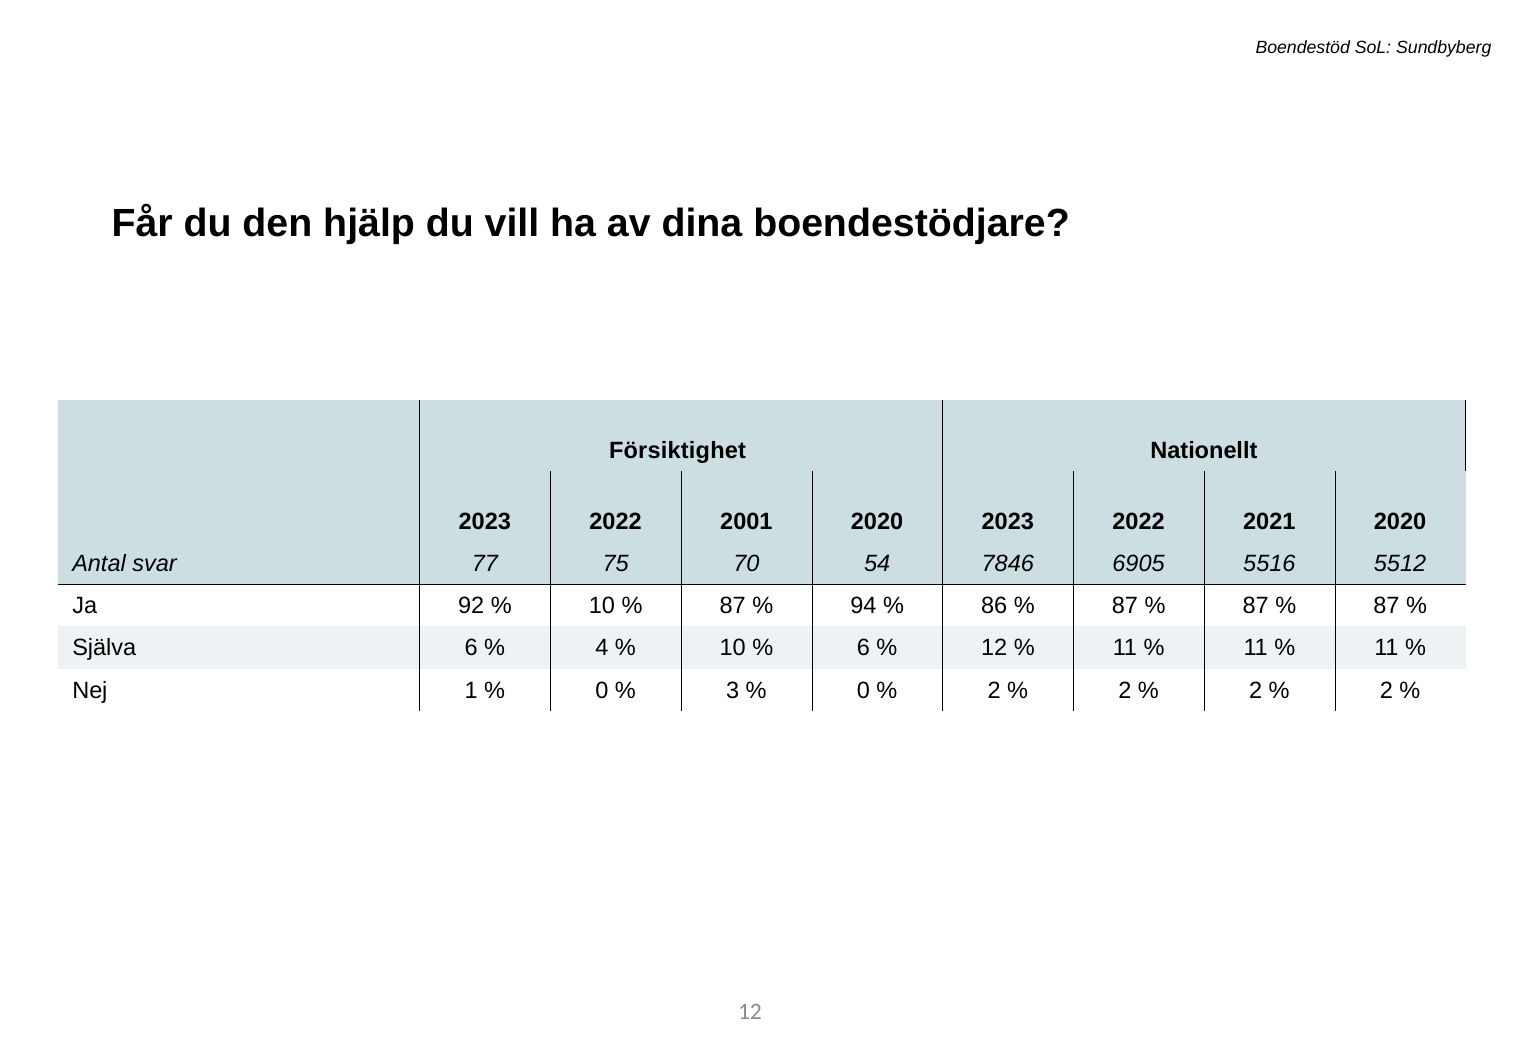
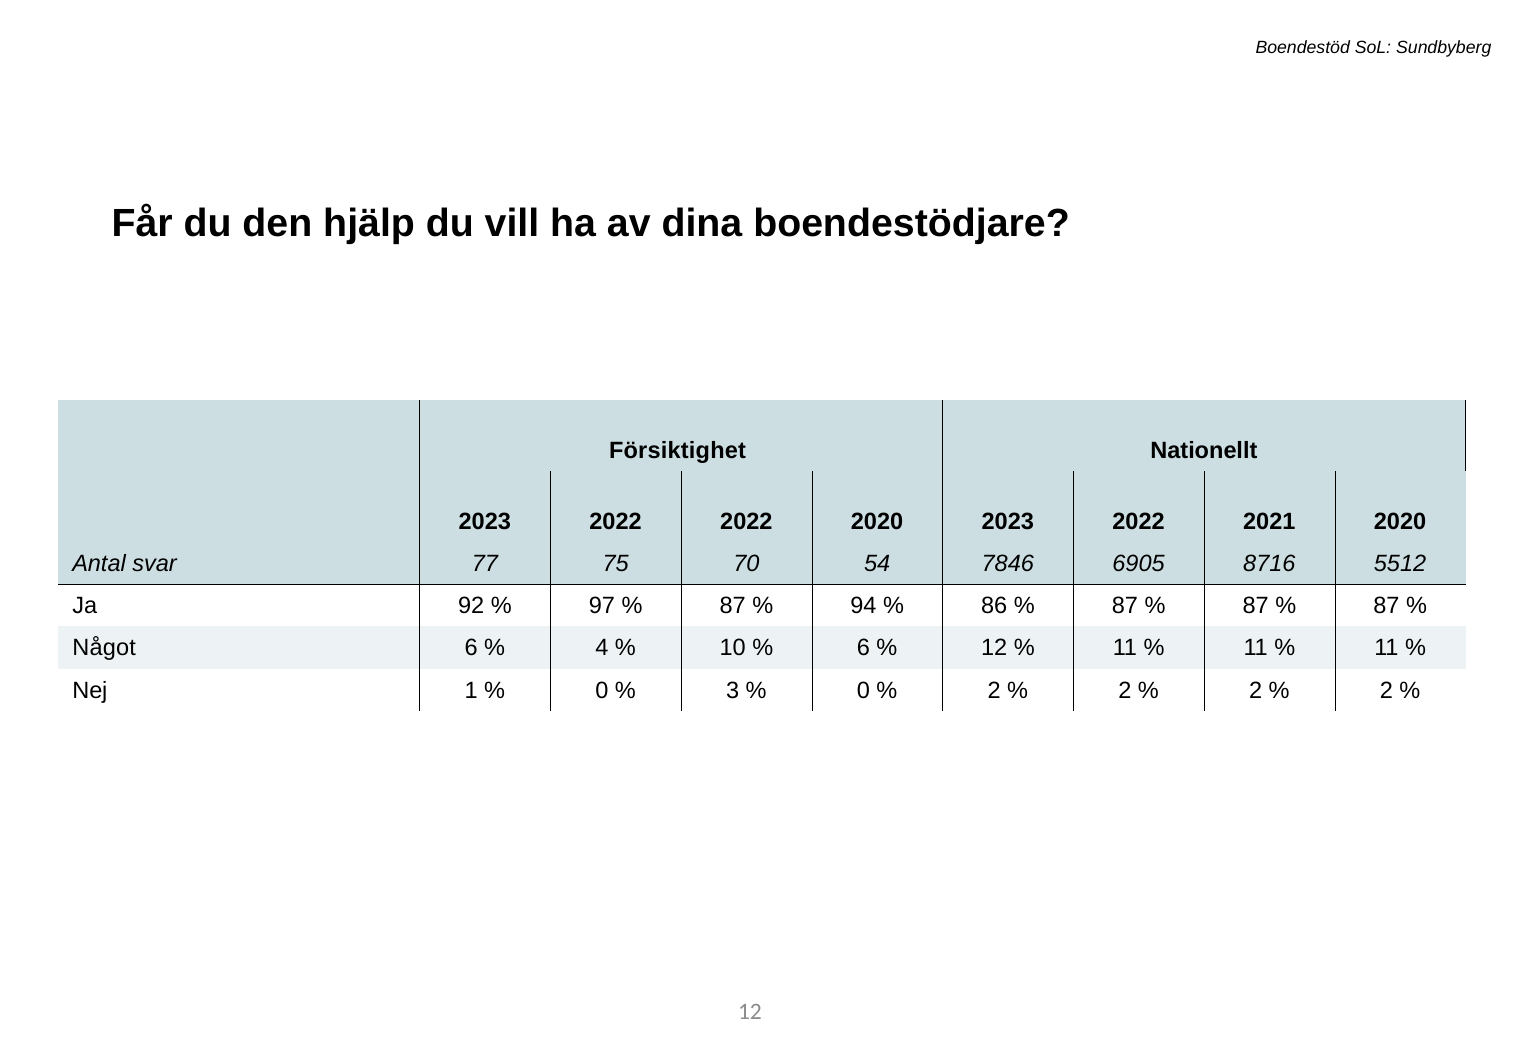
2022 2001: 2001 -> 2022
5516: 5516 -> 8716
10 at (602, 606): 10 -> 97
Själva: Själva -> Något
